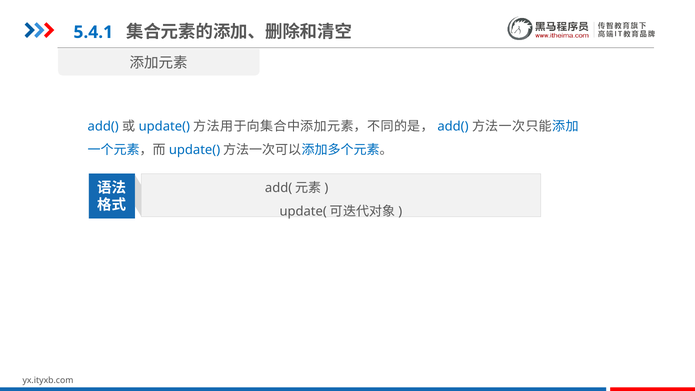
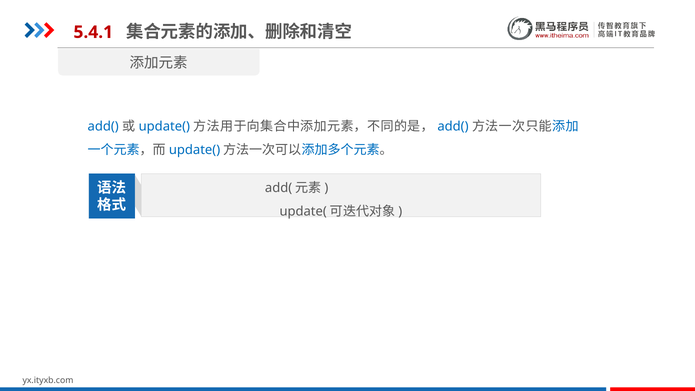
5.4.1 colour: blue -> red
